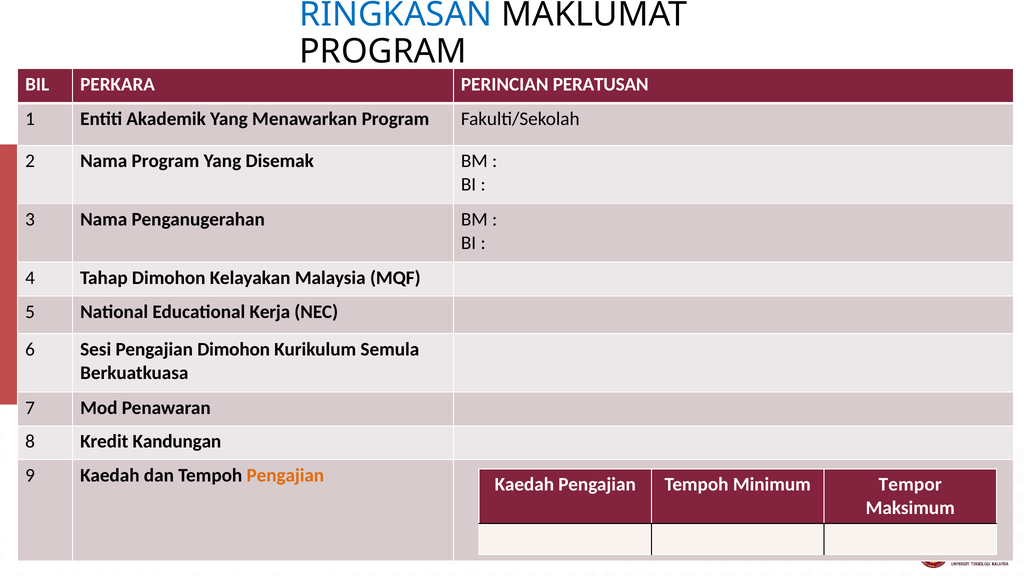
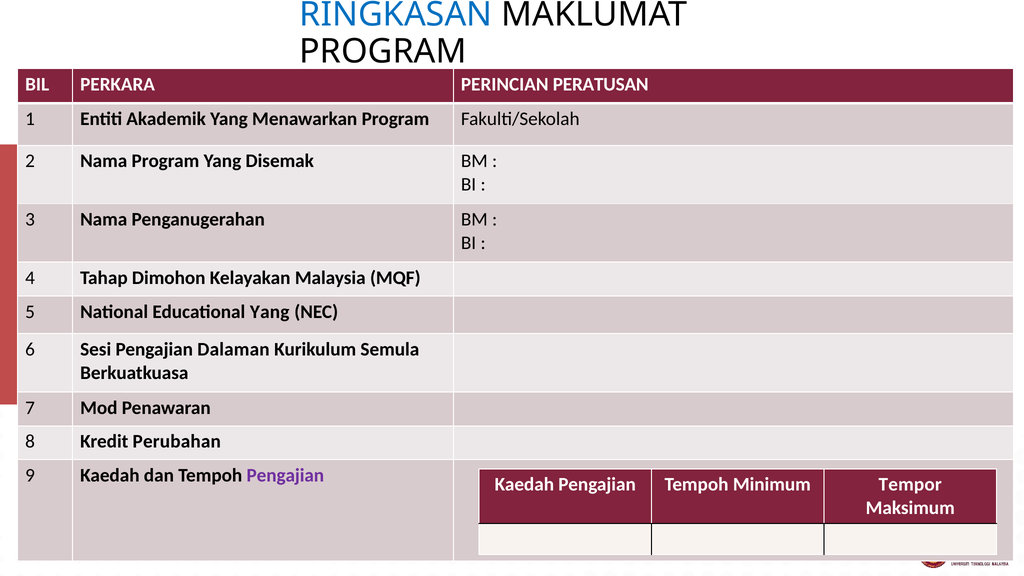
Educational Kerja: Kerja -> Yang
Pengajian Dimohon: Dimohon -> Dalaman
Kandungan: Kandungan -> Perubahan
Pengajian at (285, 475) colour: orange -> purple
